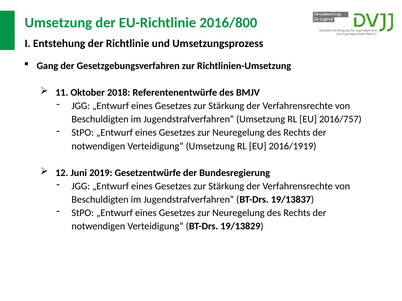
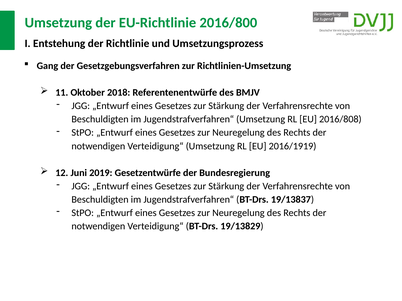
2016/757: 2016/757 -> 2016/808
